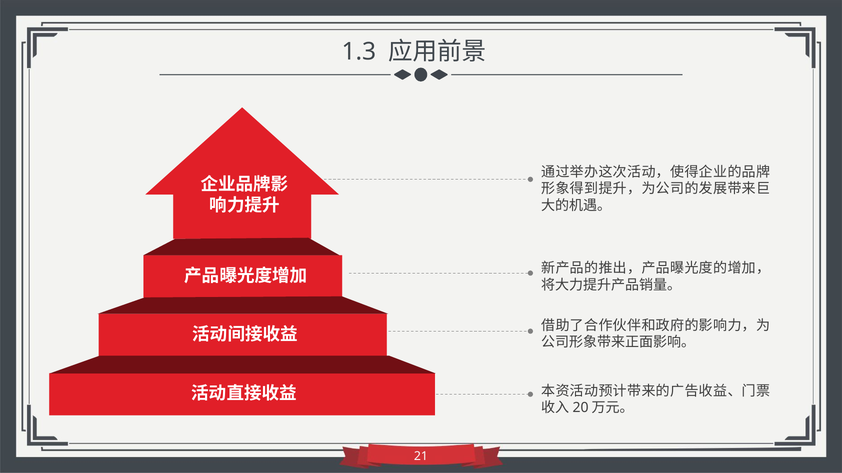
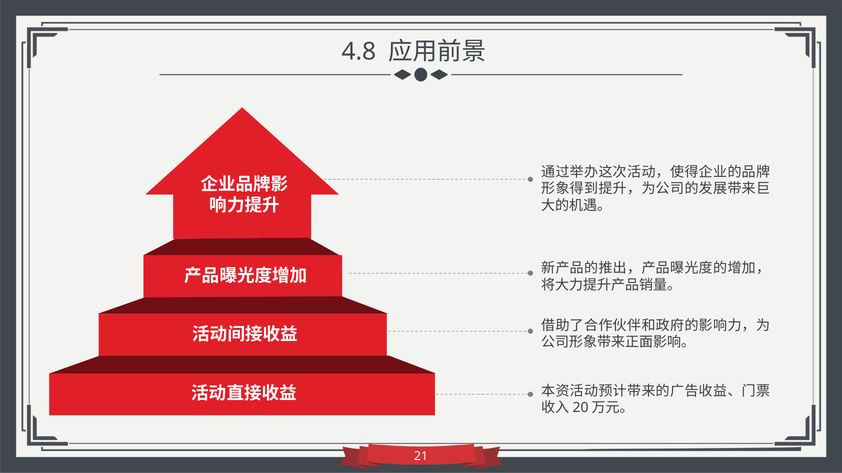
1.3: 1.3 -> 4.8
